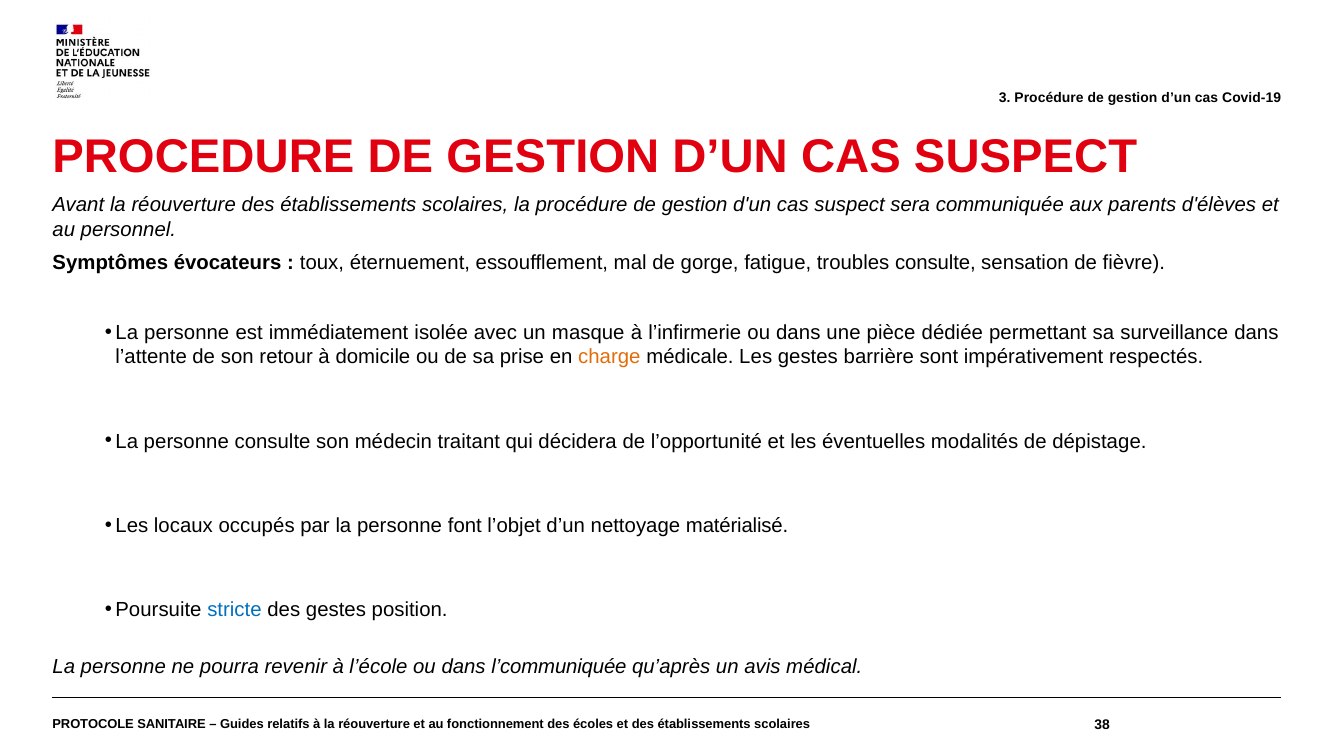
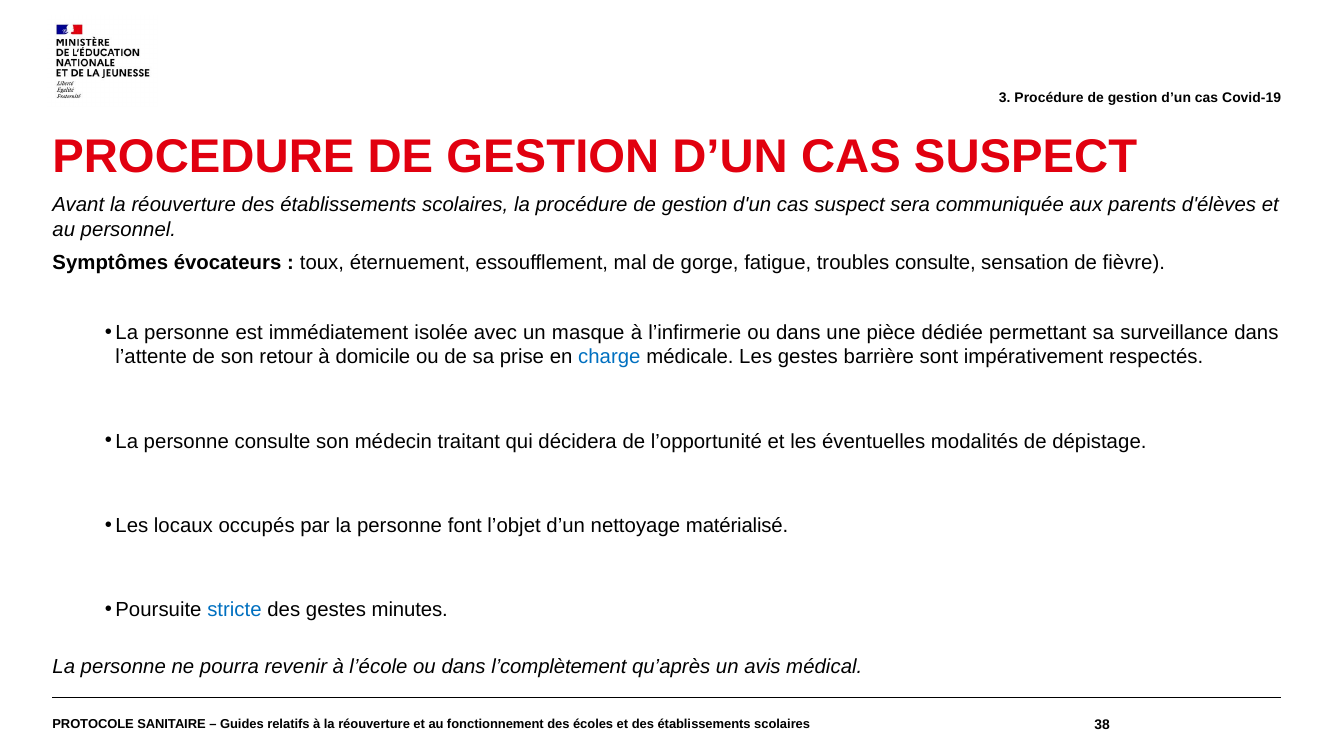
charge colour: orange -> blue
position: position -> minutes
l’communiquée: l’communiquée -> l’complètement
